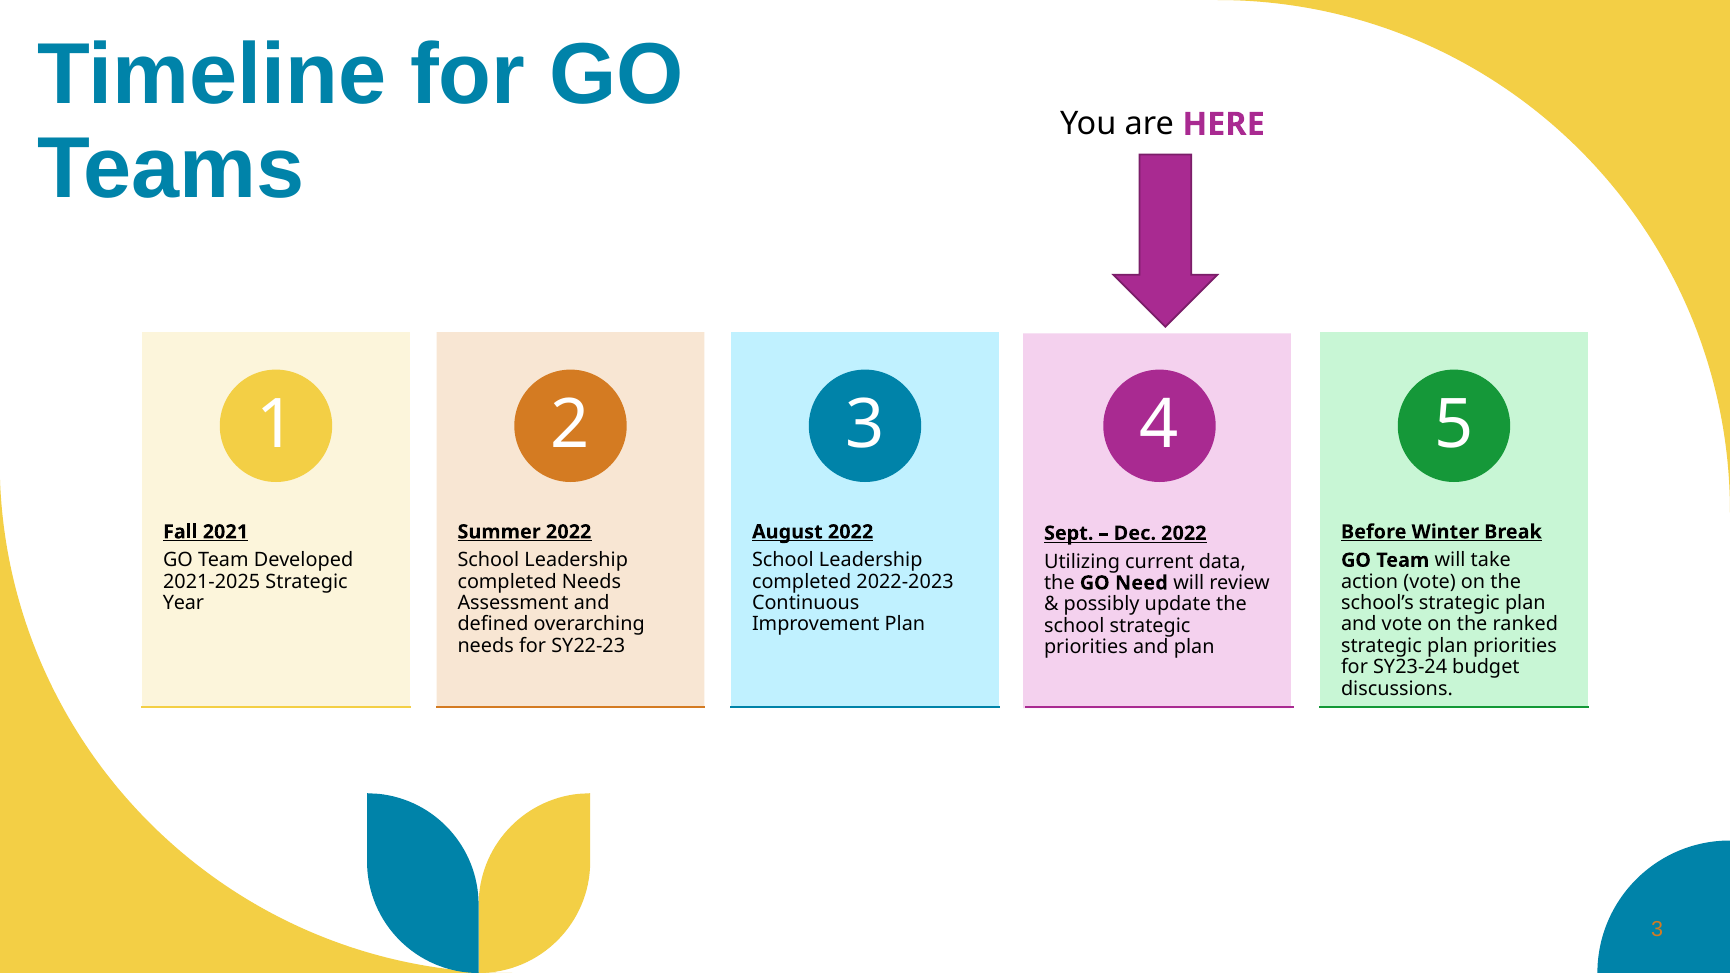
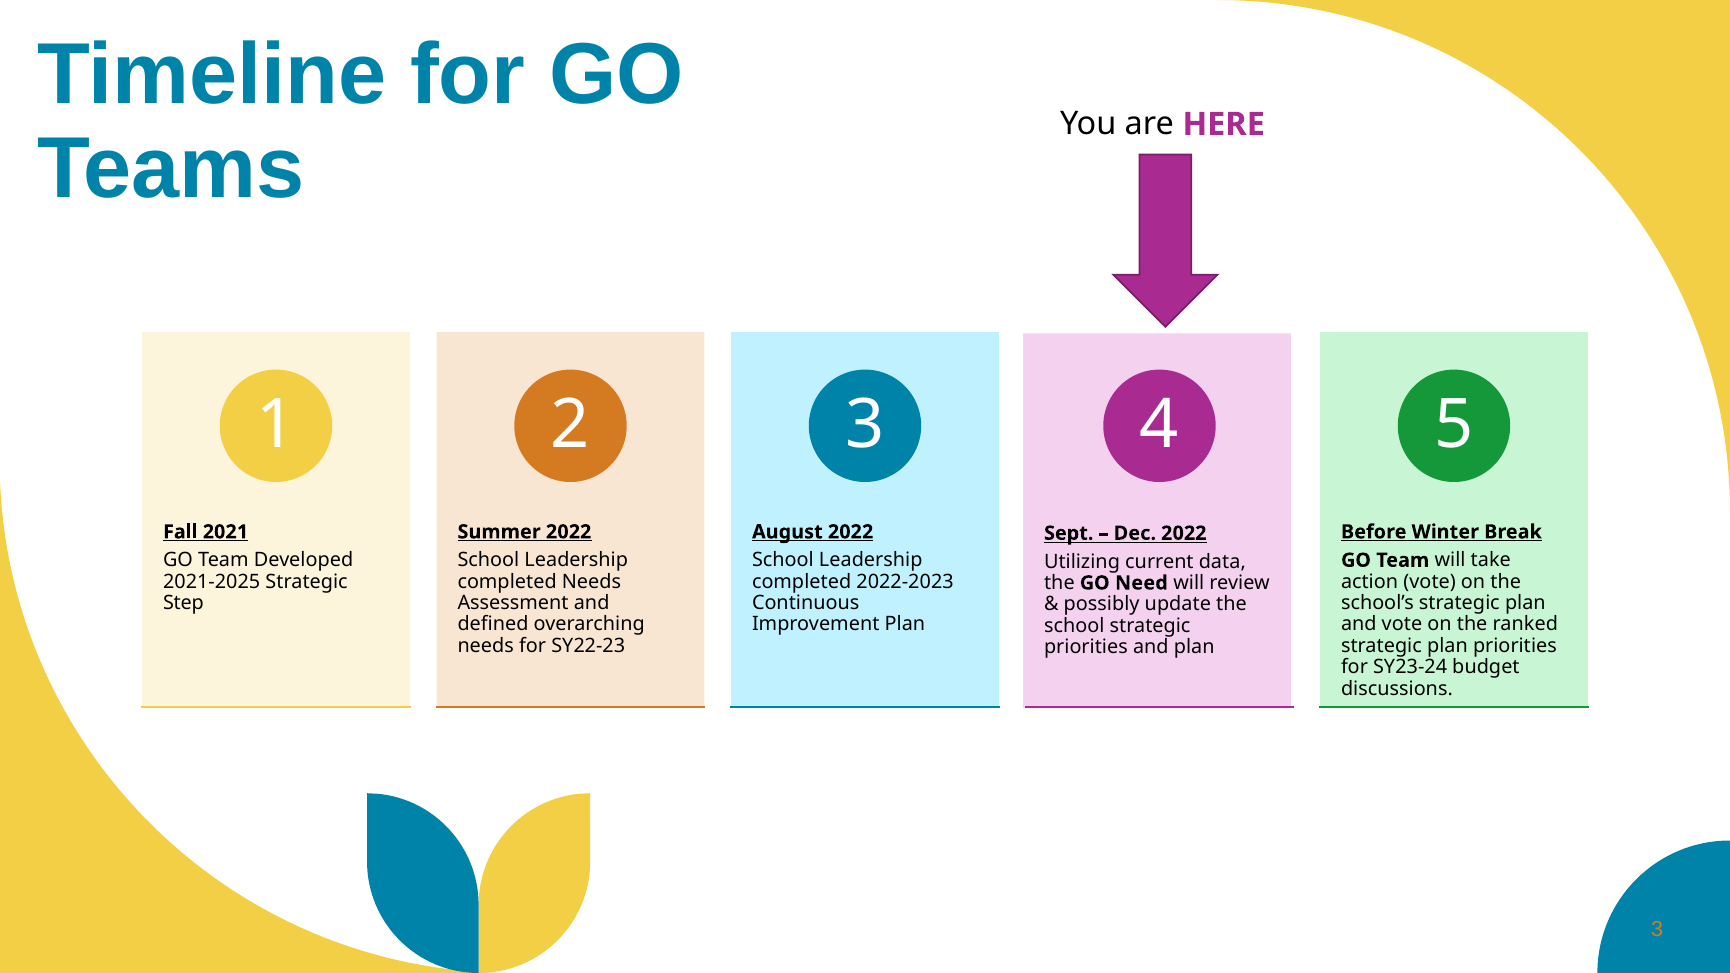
Year: Year -> Step
